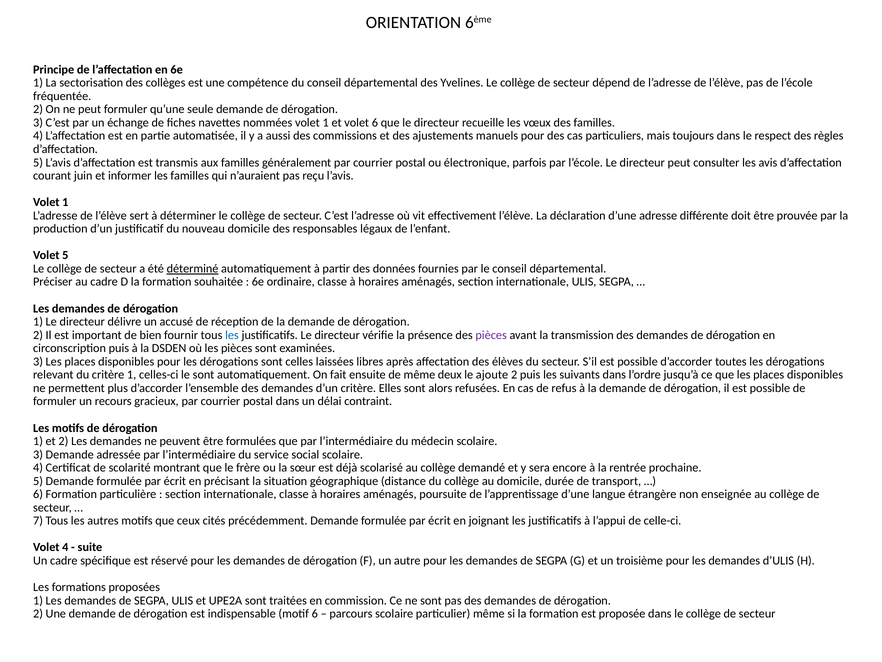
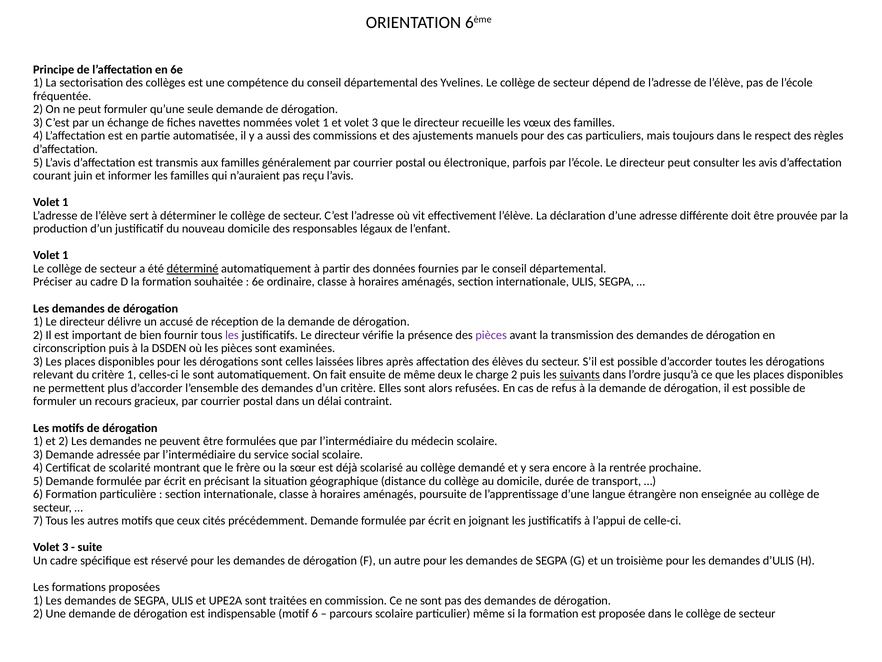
et volet 6: 6 -> 3
5 at (65, 255): 5 -> 1
les at (232, 335) colour: blue -> purple
ajoute: ajoute -> charge
suivants underline: none -> present
4 at (65, 547): 4 -> 3
